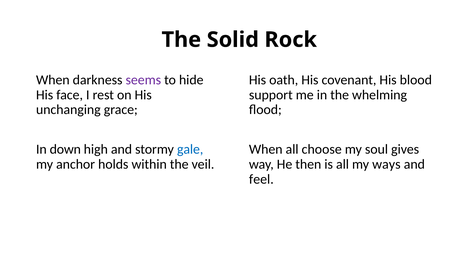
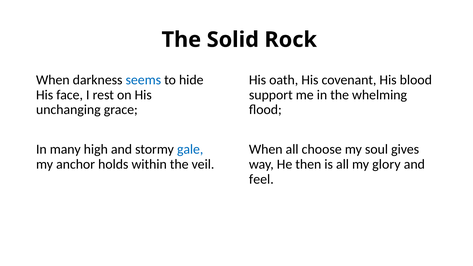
seems colour: purple -> blue
down: down -> many
ways: ways -> glory
